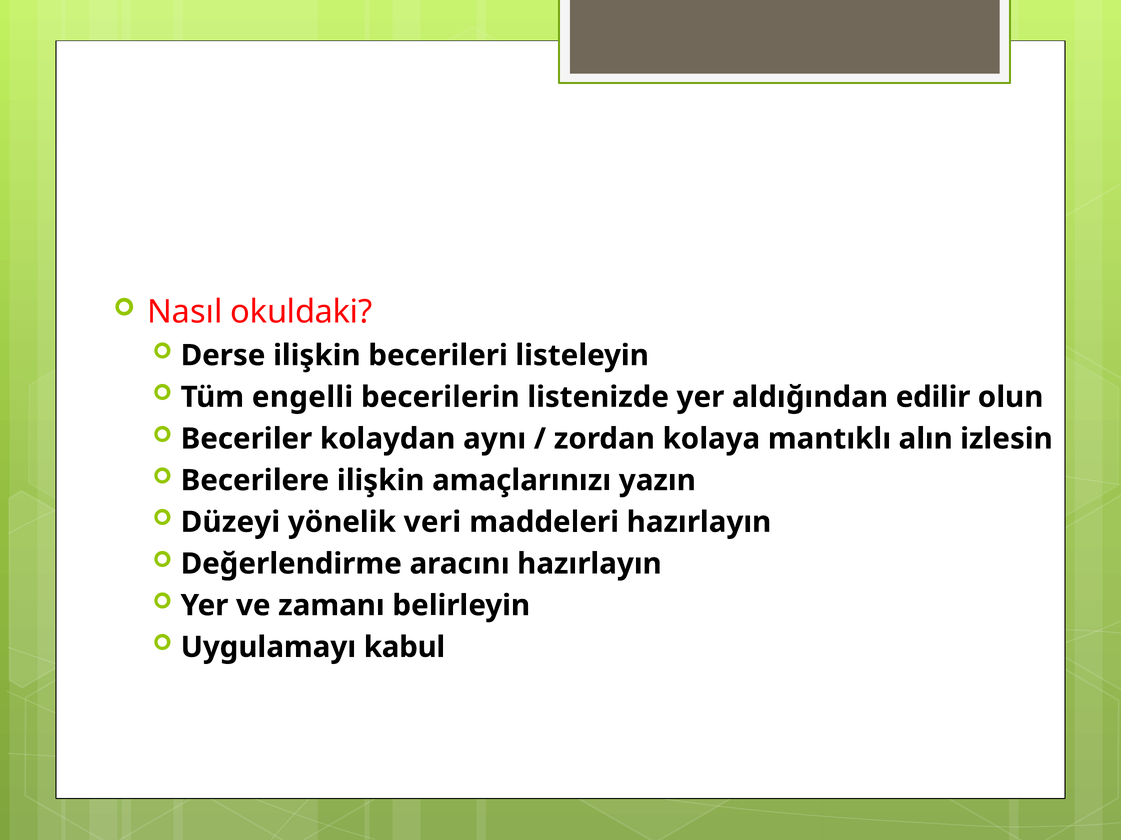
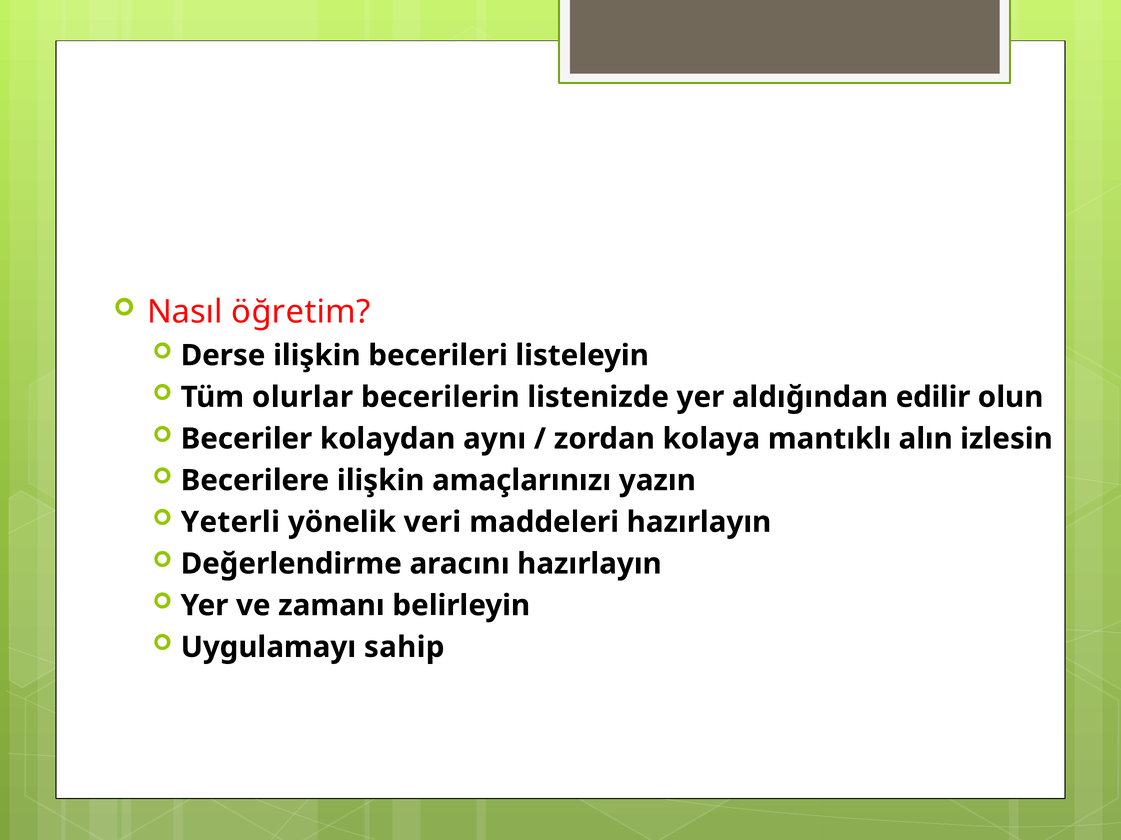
okuldaki: okuldaki -> öğretim
engelli: engelli -> olurlar
Düzeyi: Düzeyi -> Yeterli
kabul: kabul -> sahip
